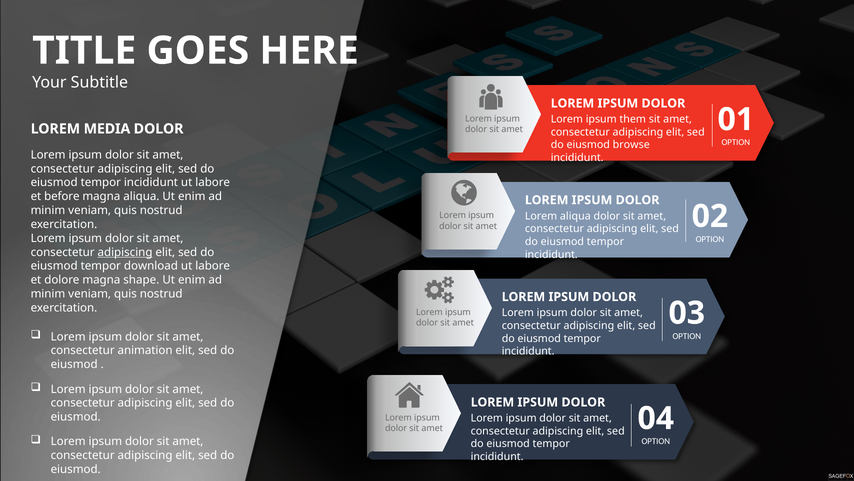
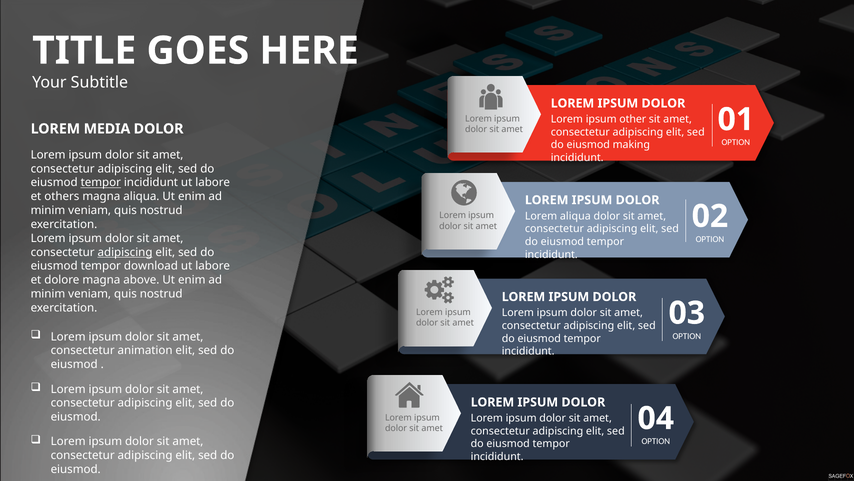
them: them -> other
browse: browse -> making
tempor at (101, 182) underline: none -> present
before: before -> others
shape: shape -> above
